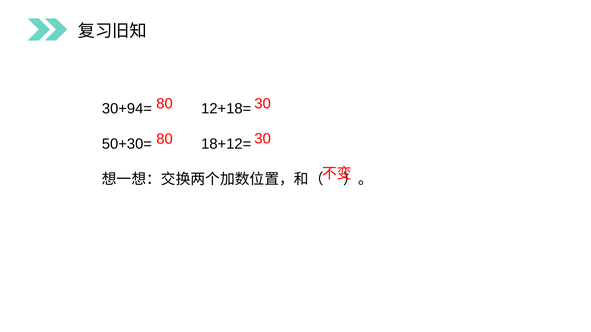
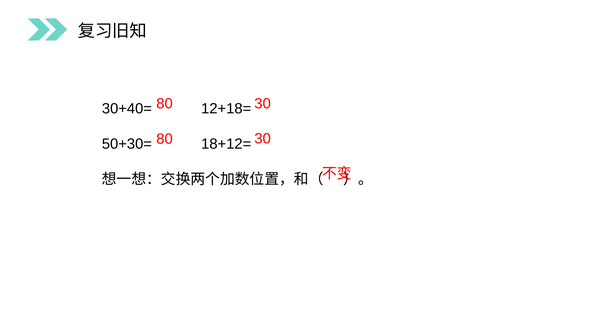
30+94=: 30+94= -> 30+40=
